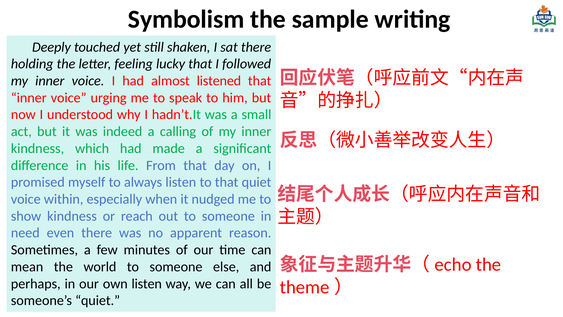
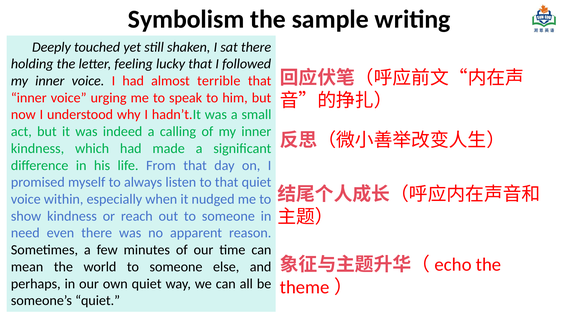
listened: listened -> terrible
own listen: listen -> quiet
